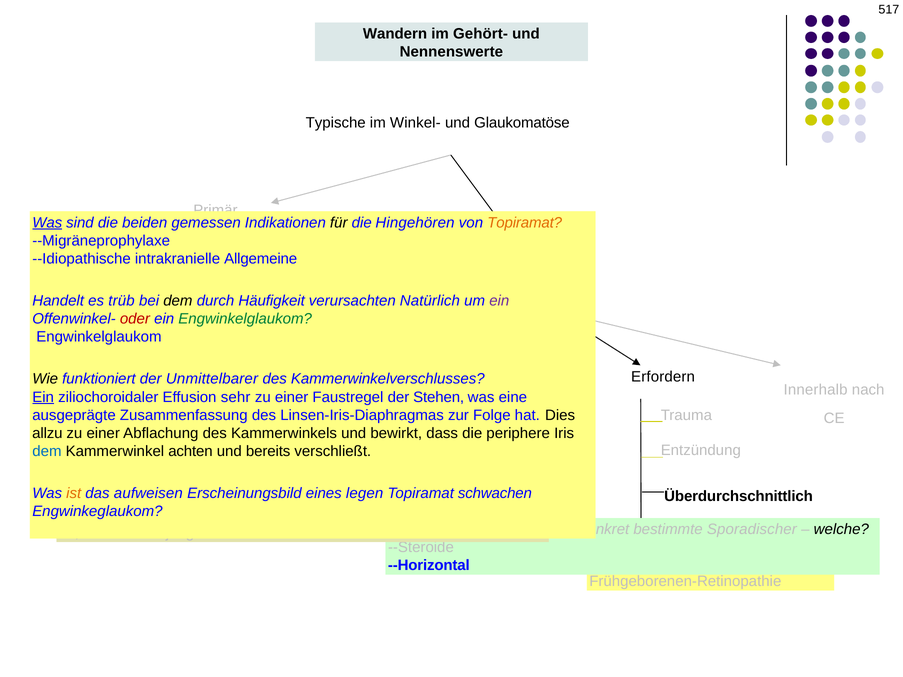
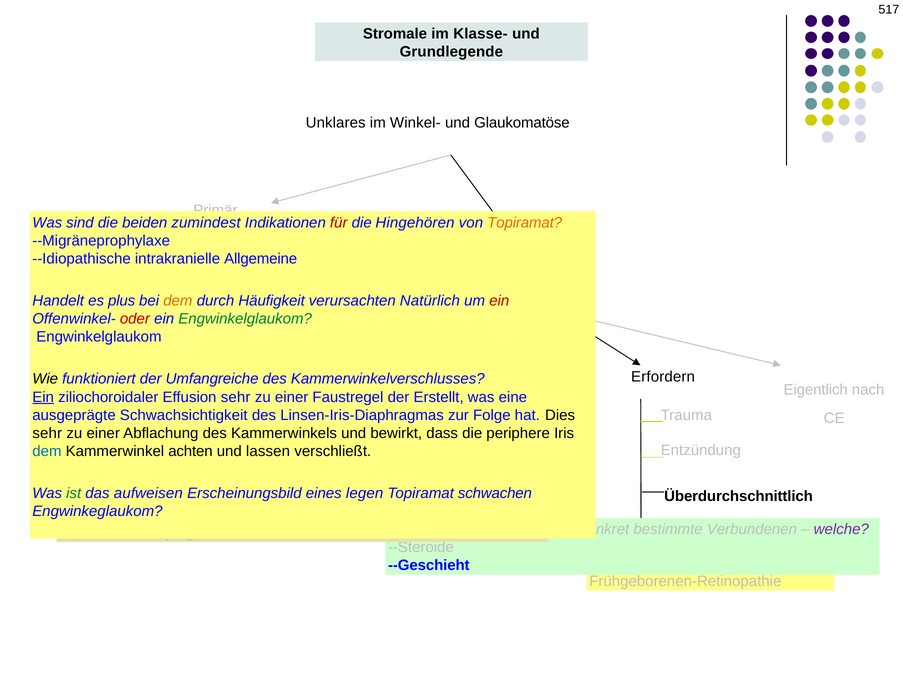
Wandern: Wandern -> Stromale
Gehört-: Gehört- -> Klasse-
Nennenswerte: Nennenswerte -> Grundlegende
Typische: Typische -> Unklares
Was at (47, 223) underline: present -> none
gemessen: gemessen -> zumindest
für at (339, 223) colour: black -> red
trüb: trüb -> plus
dem at (178, 301) colour: black -> orange
ein at (499, 301) colour: purple -> red
Unmittelbarer: Unmittelbarer -> Umfangreiche
Innerhalb: Innerhalb -> Eigentlich
Stehen: Stehen -> Erstellt
Zusammenfassung: Zusammenfassung -> Schwachsichtigkeit
allzu at (47, 433): allzu -> sehr
bereits: bereits -> lassen
ist colour: orange -> green
Sporadischer: Sporadischer -> Verbundenen
welche colour: black -> purple
--Horizontal: --Horizontal -> --Geschieht
